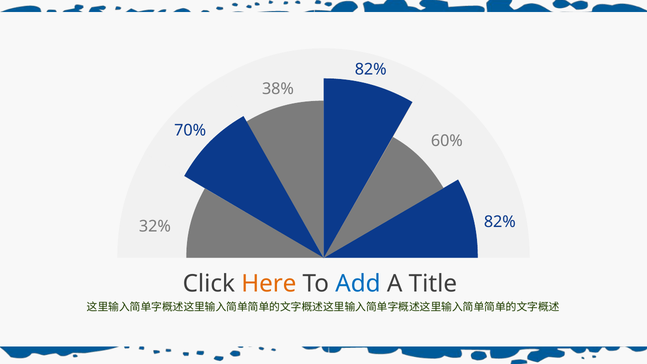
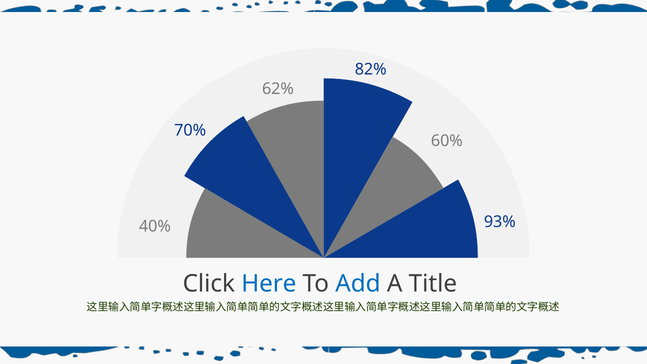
38%: 38% -> 62%
82% at (500, 222): 82% -> 93%
32%: 32% -> 40%
Here colour: orange -> blue
